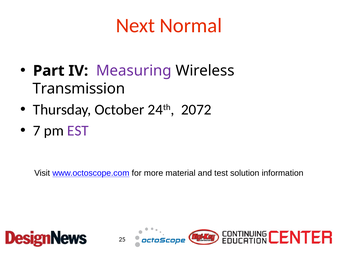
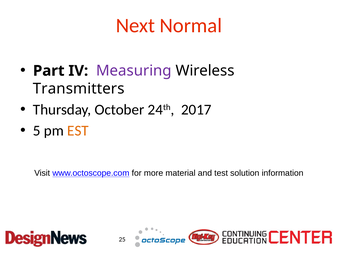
Transmission: Transmission -> Transmitters
2072: 2072 -> 2017
7: 7 -> 5
EST colour: purple -> orange
